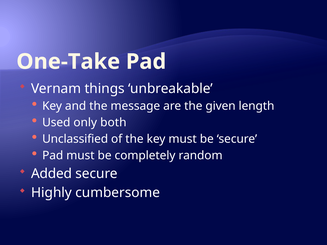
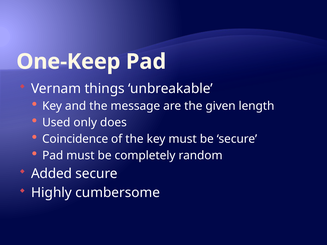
One-Take: One-Take -> One-Keep
both: both -> does
Unclassified: Unclassified -> Coincidence
